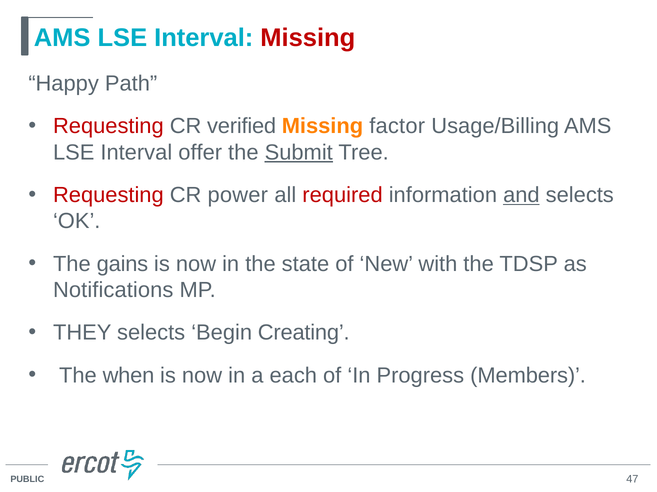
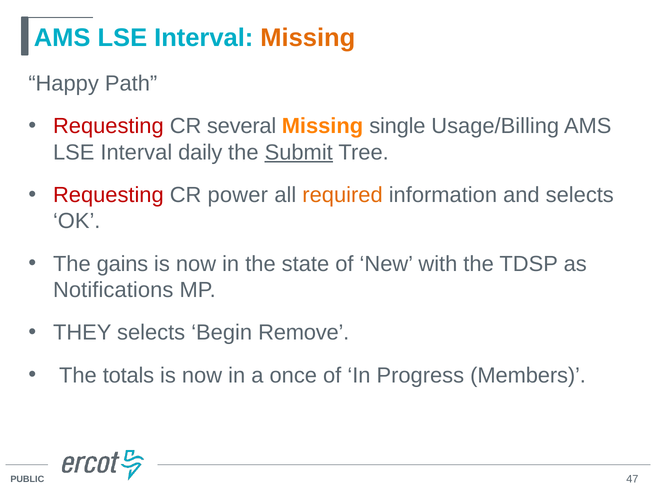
Missing at (308, 38) colour: red -> orange
verified: verified -> several
factor: factor -> single
offer: offer -> daily
required colour: red -> orange
and underline: present -> none
Creating: Creating -> Remove
when: when -> totals
each: each -> once
